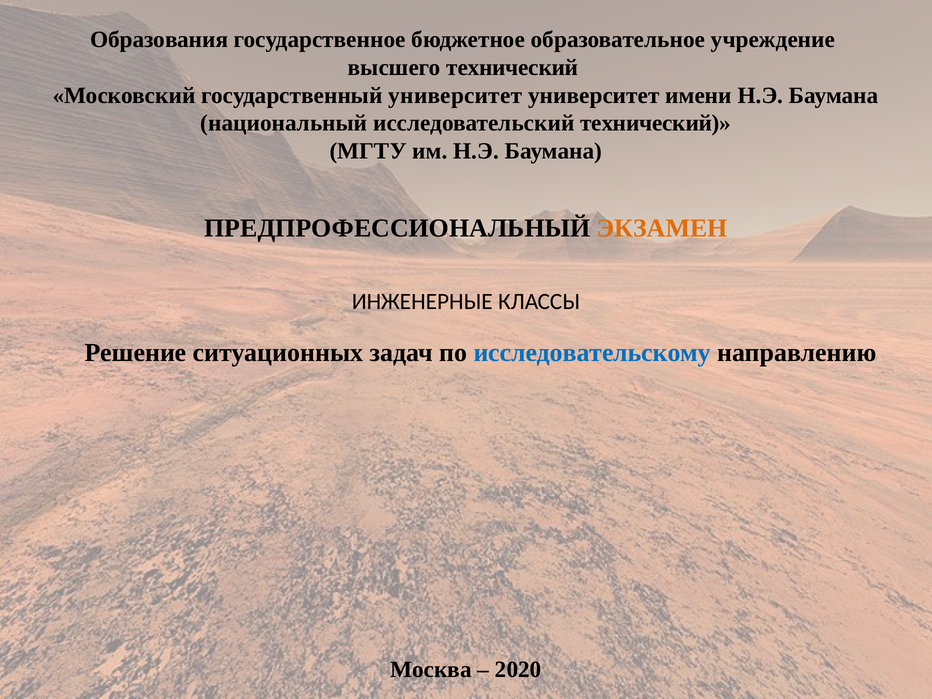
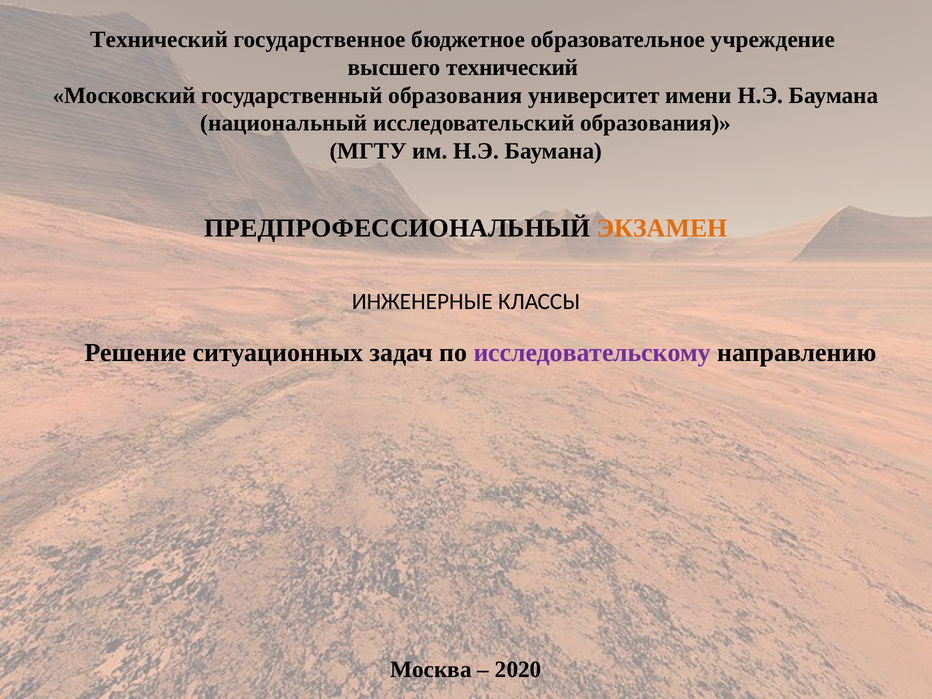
Образования at (159, 39): Образования -> Технический
государственный университет: университет -> образования
исследовательский технический: технический -> образования
исследовательскому colour: blue -> purple
